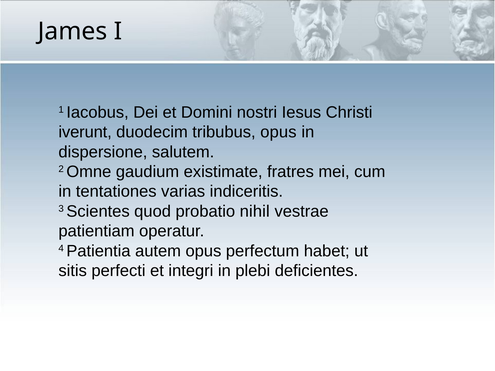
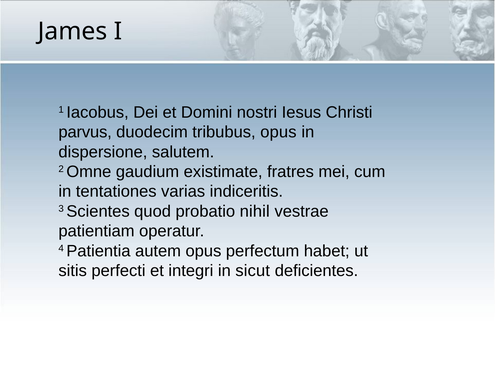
iverunt: iverunt -> parvus
plebi: plebi -> sicut
